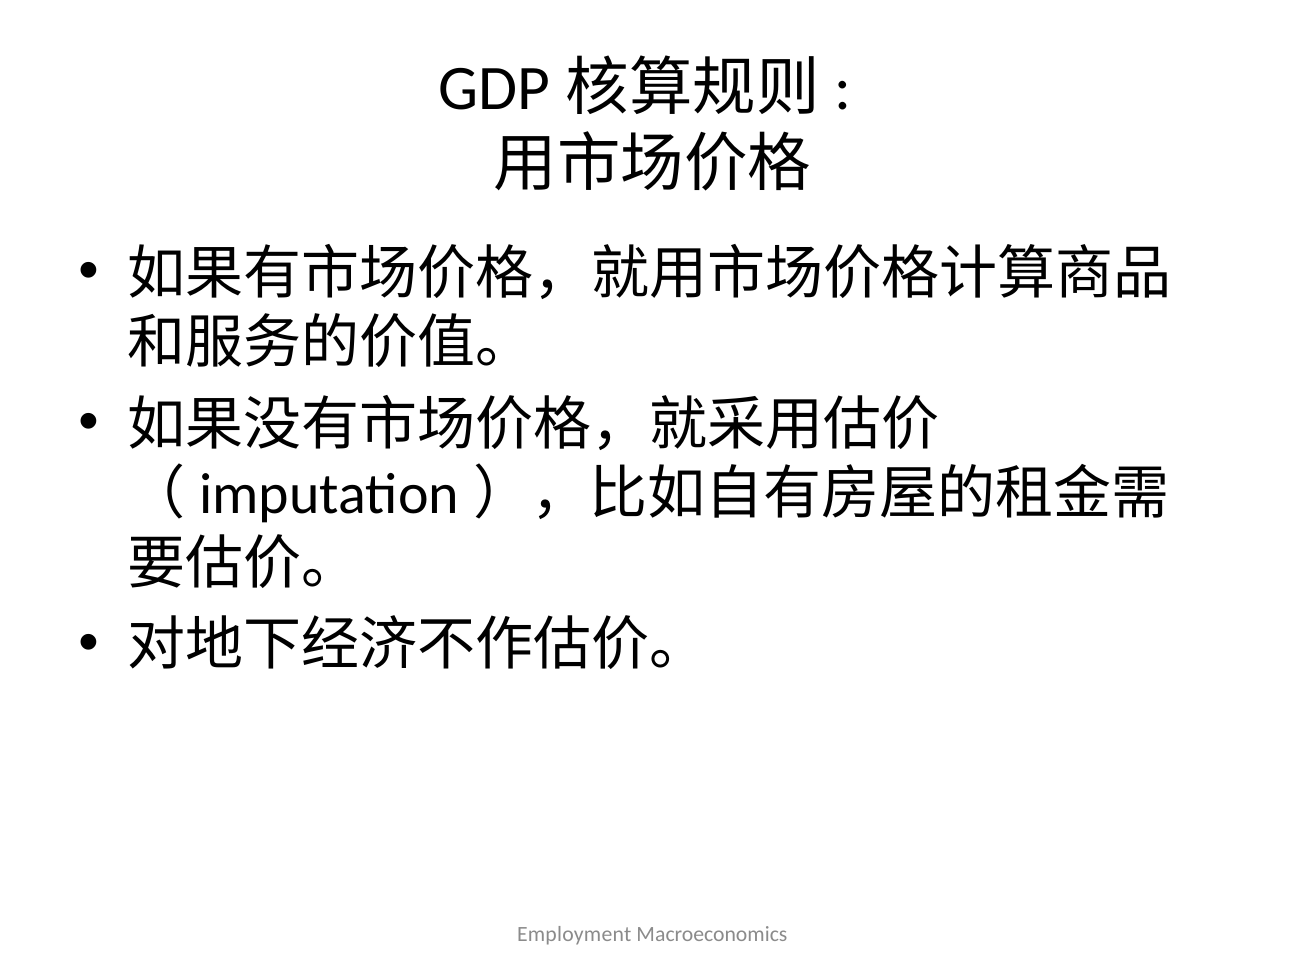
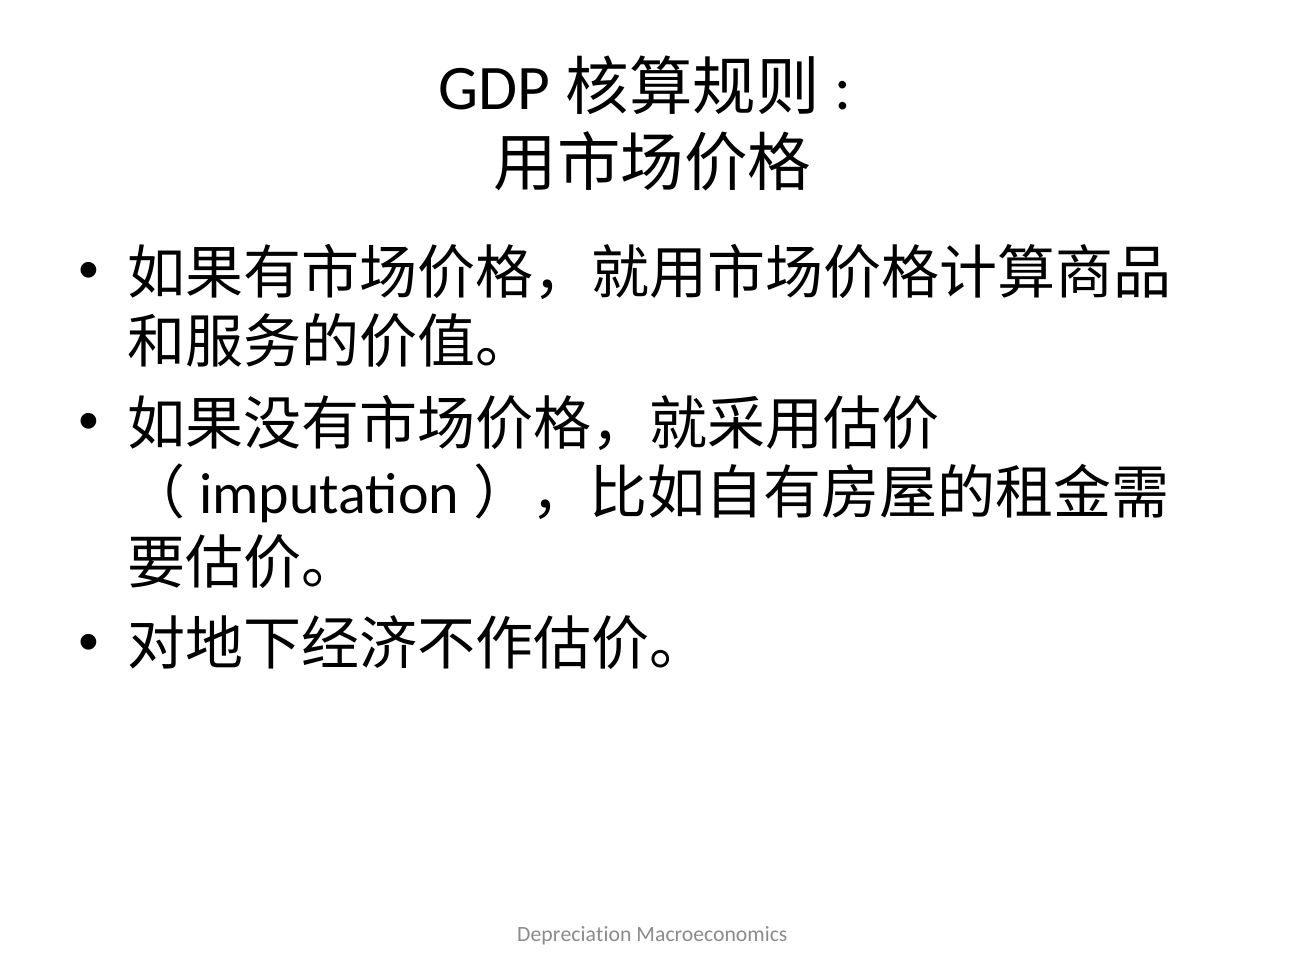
Employment: Employment -> Depreciation
